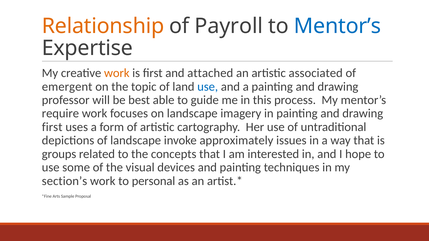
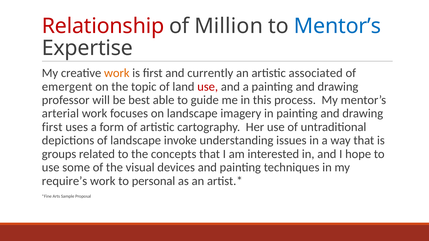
Relationship colour: orange -> red
Payroll: Payroll -> Million
attached: attached -> currently
use at (208, 87) colour: blue -> red
require: require -> arterial
approximately: approximately -> understanding
section’s: section’s -> require’s
